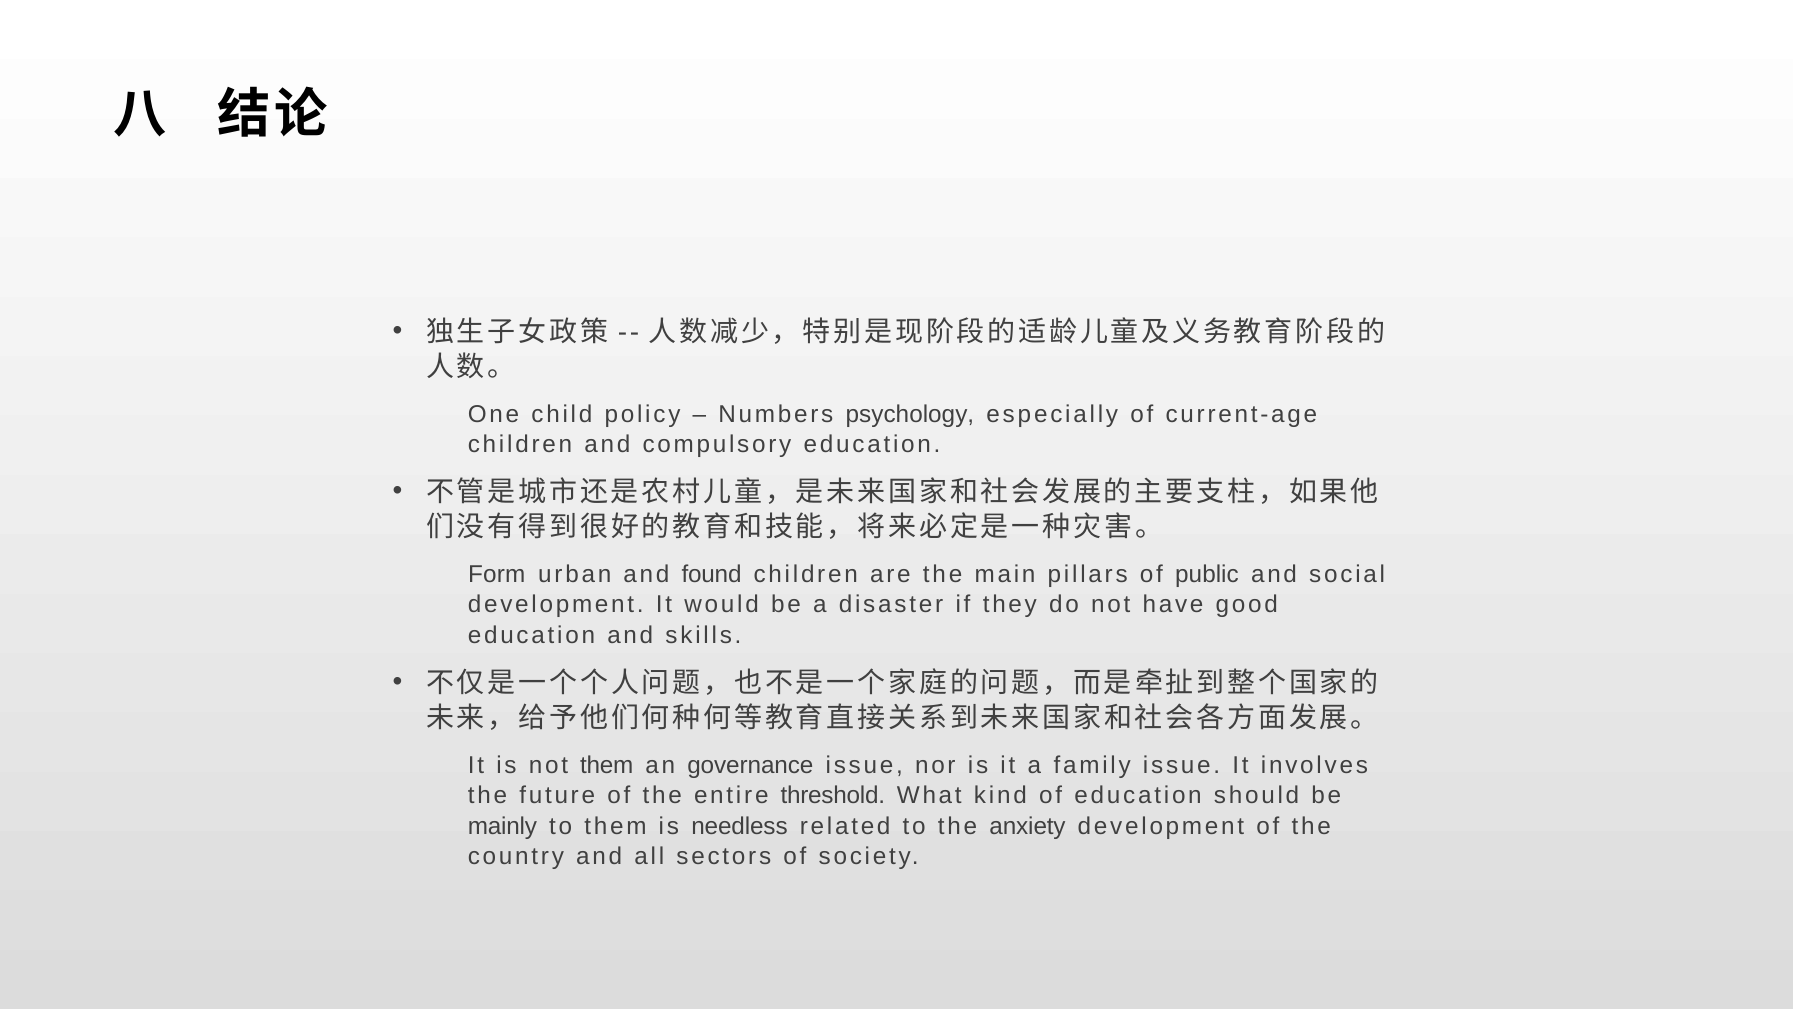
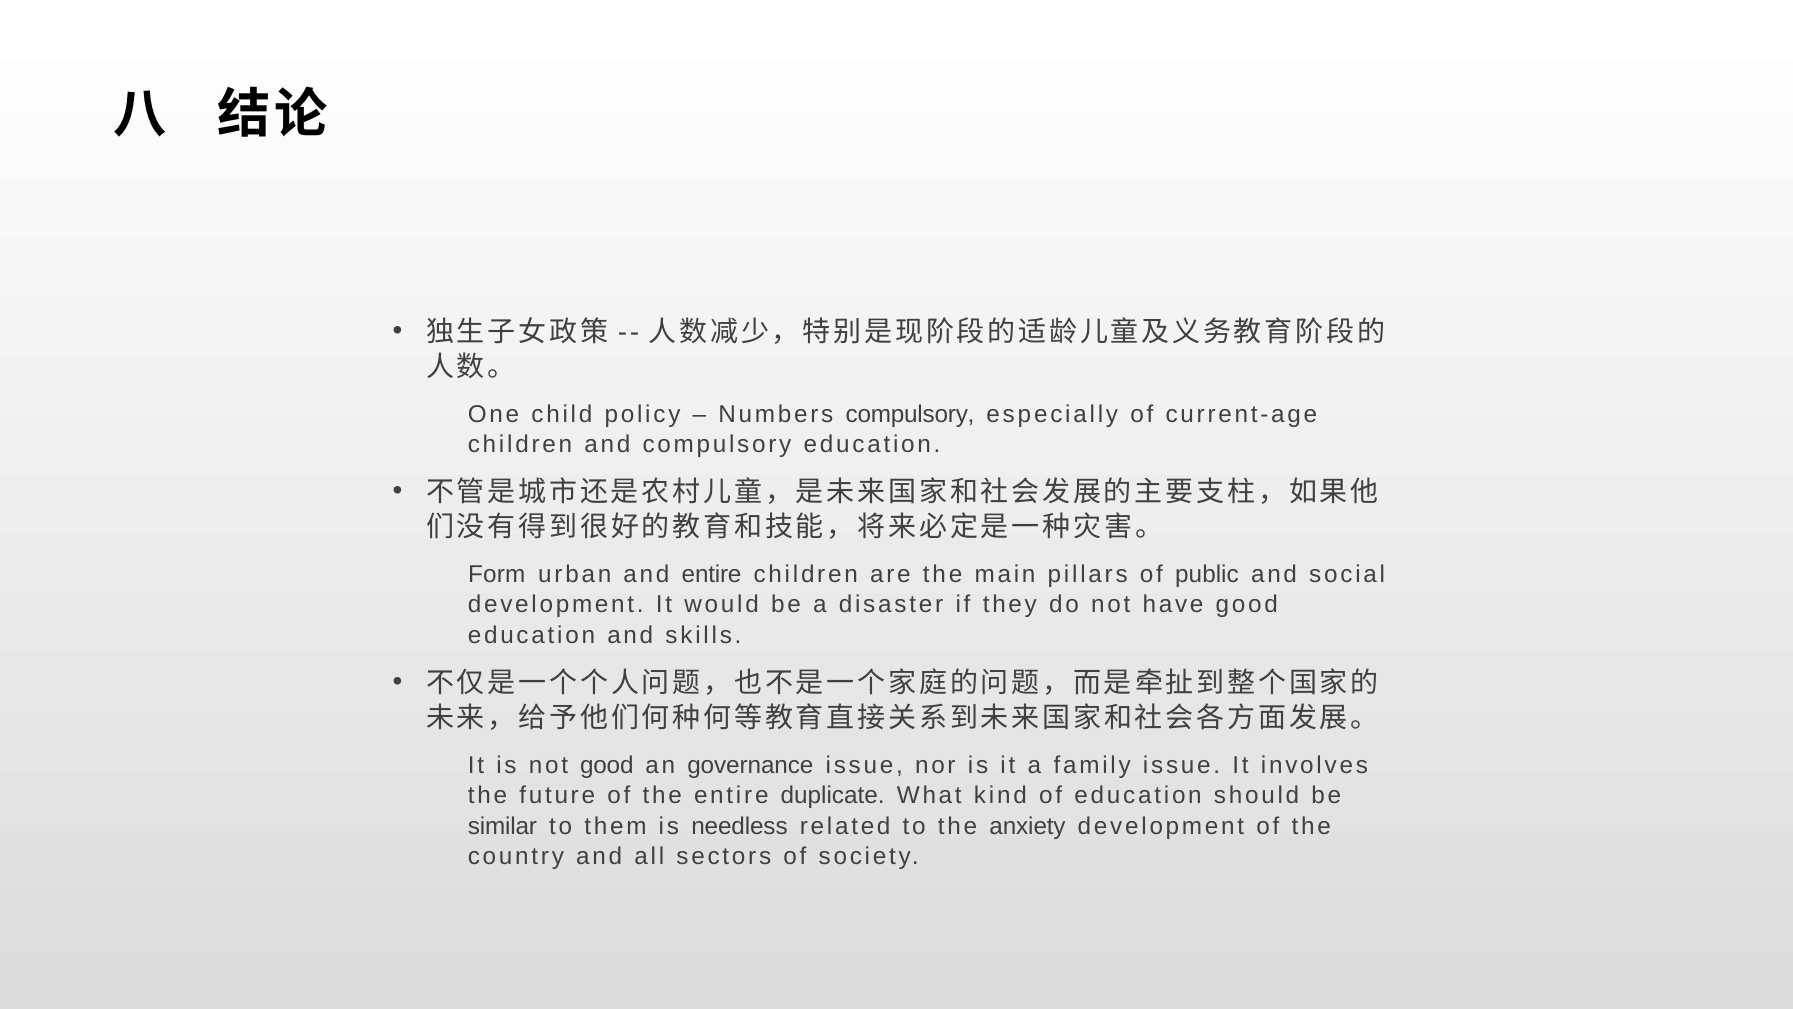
Numbers psychology: psychology -> compulsory
and found: found -> entire
not them: them -> good
threshold: threshold -> duplicate
mainly: mainly -> similar
